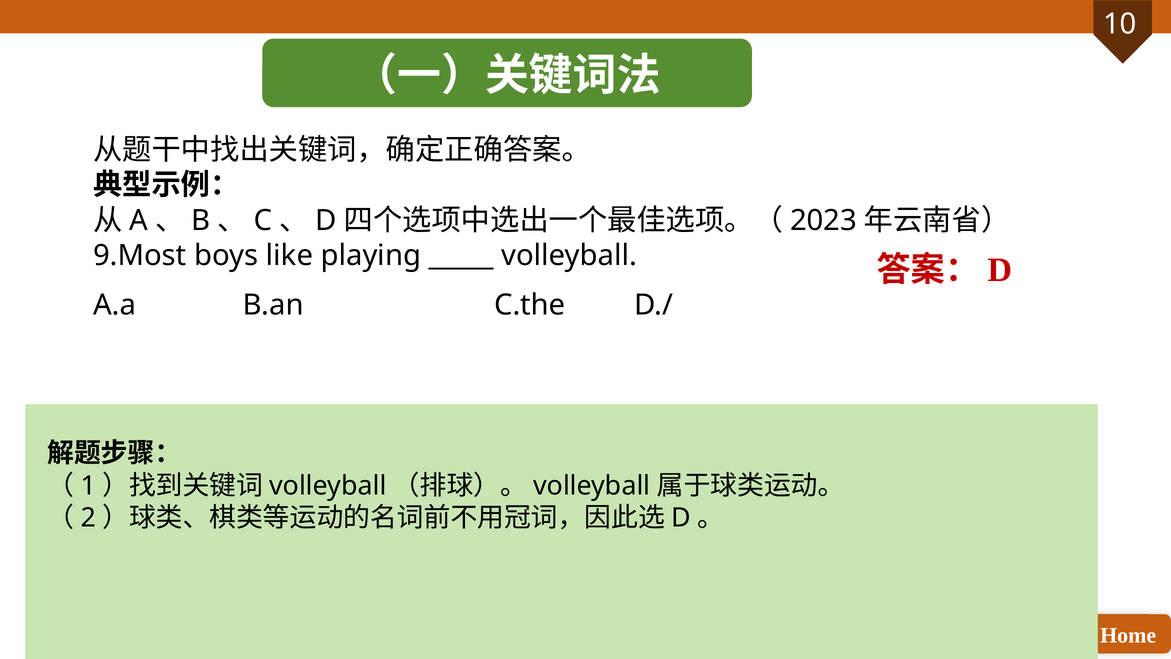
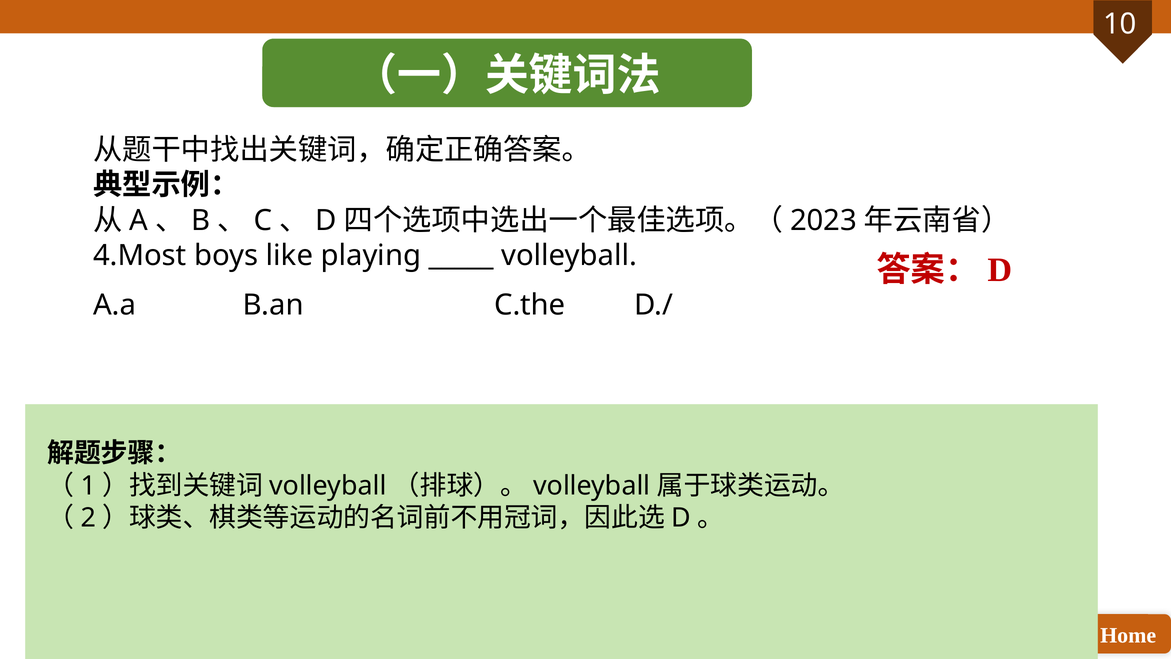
9.Most: 9.Most -> 4.Most
